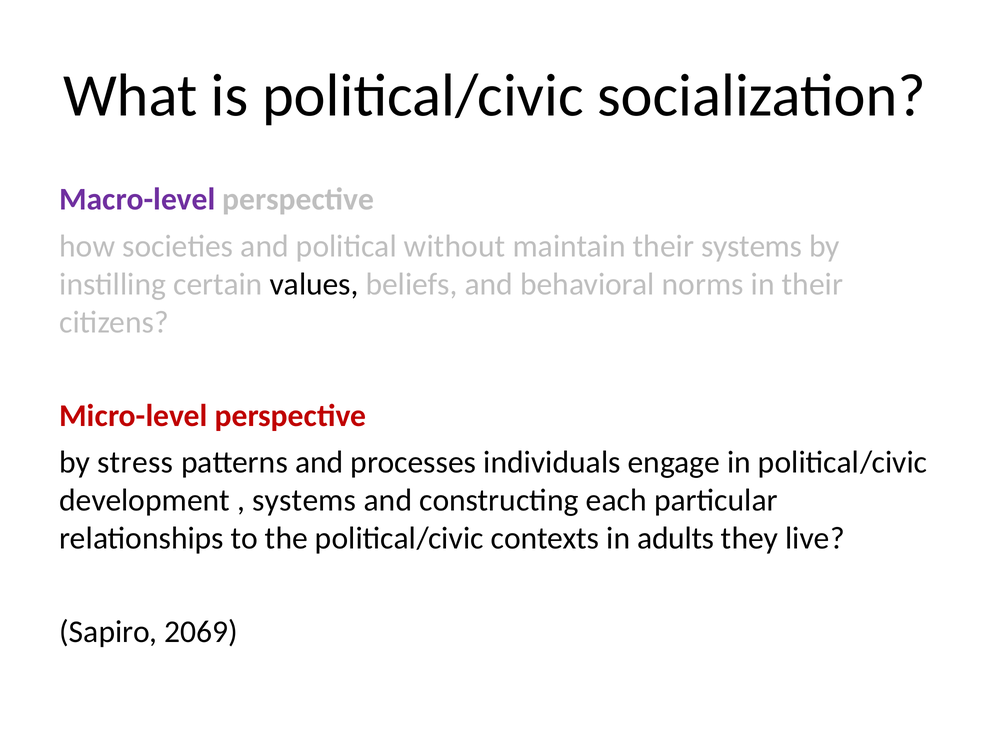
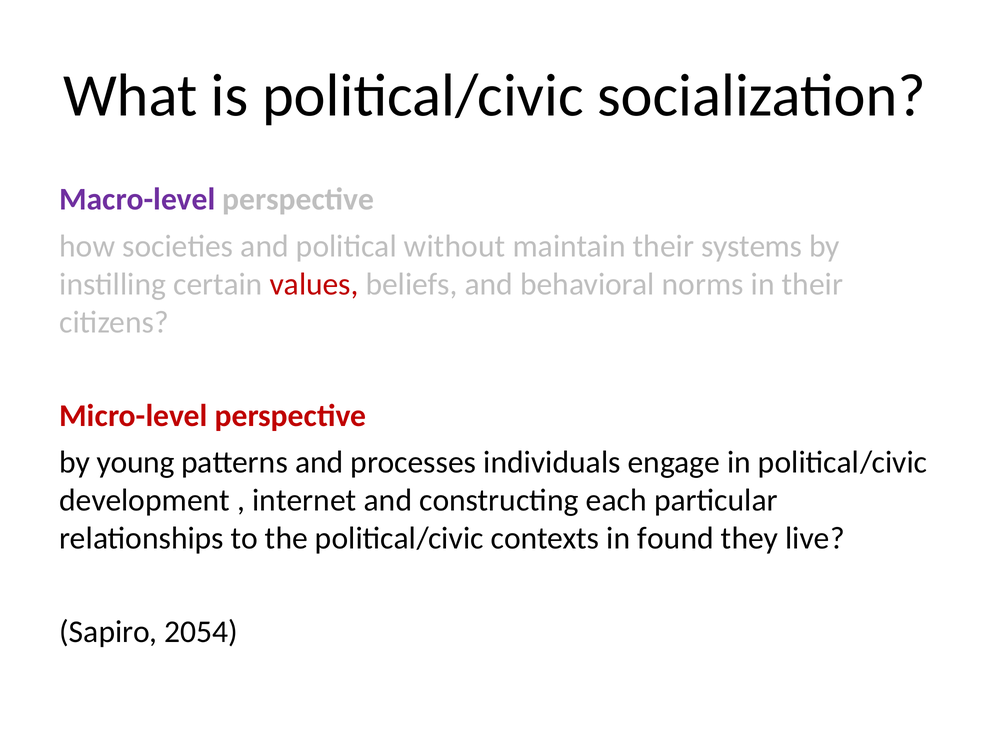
values colour: black -> red
stress: stress -> young
systems at (304, 500): systems -> internet
adults: adults -> found
2069: 2069 -> 2054
